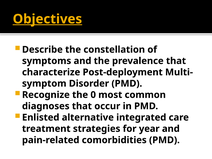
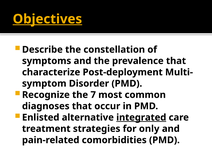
0: 0 -> 7
integrated underline: none -> present
year: year -> only
